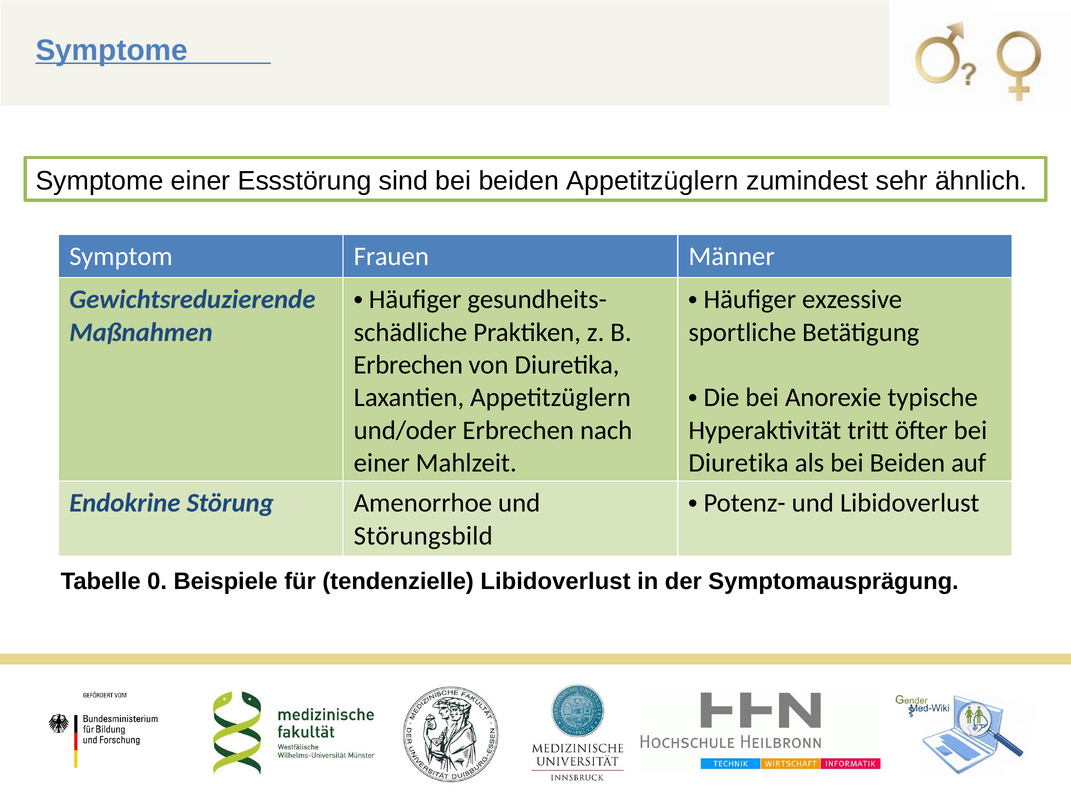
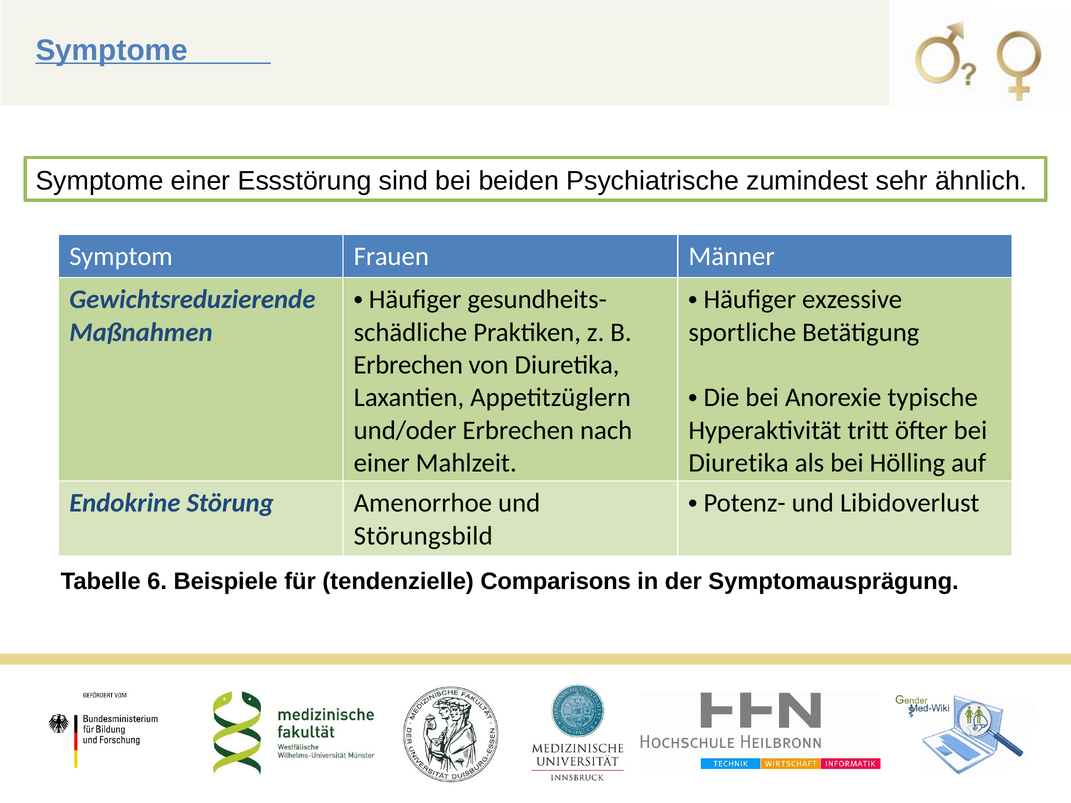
beiden Appetitzüglern: Appetitzüglern -> Psychiatrische
als bei Beiden: Beiden -> Hölling
0: 0 -> 6
tendenzielle Libidoverlust: Libidoverlust -> Comparisons
